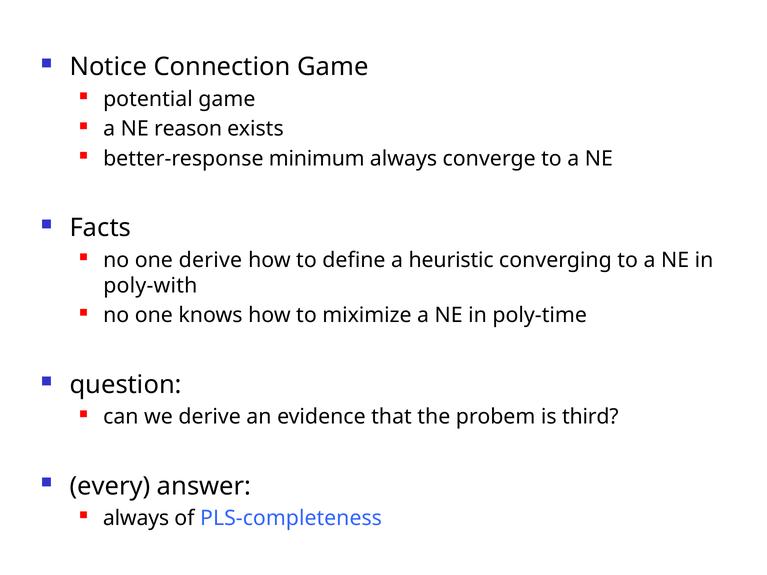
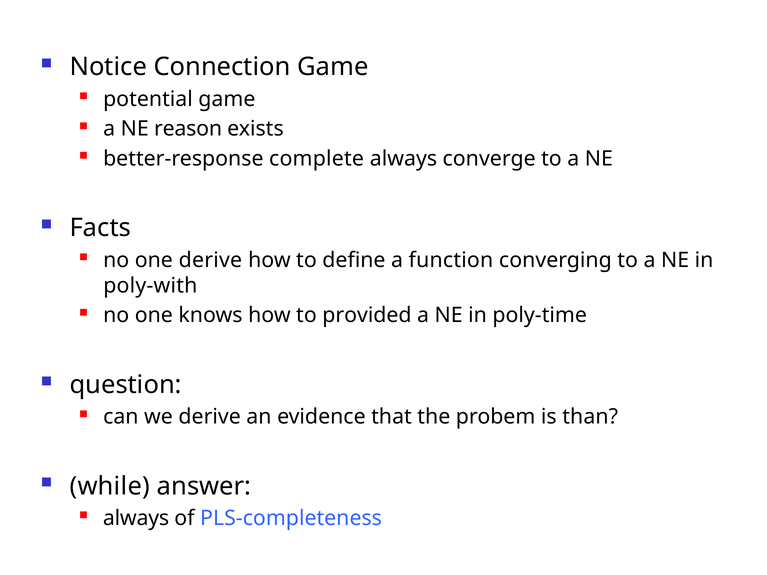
minimum: minimum -> complete
heuristic: heuristic -> function
miximize: miximize -> provided
third: third -> than
every: every -> while
